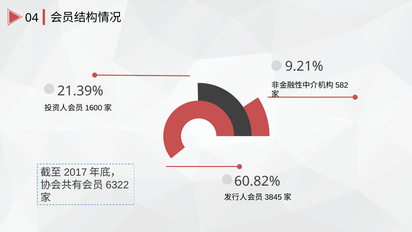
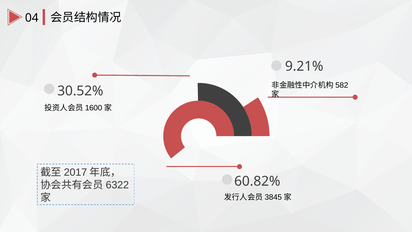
21.39%: 21.39% -> 30.52%
